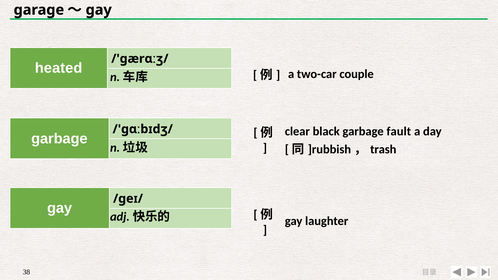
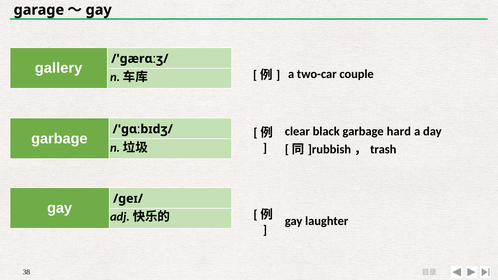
heated: heated -> gallery
fault: fault -> hard
